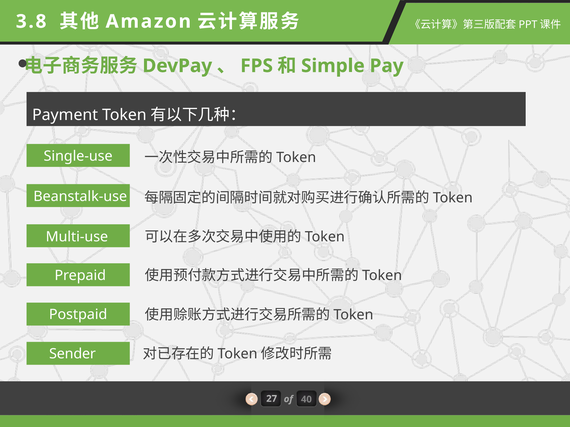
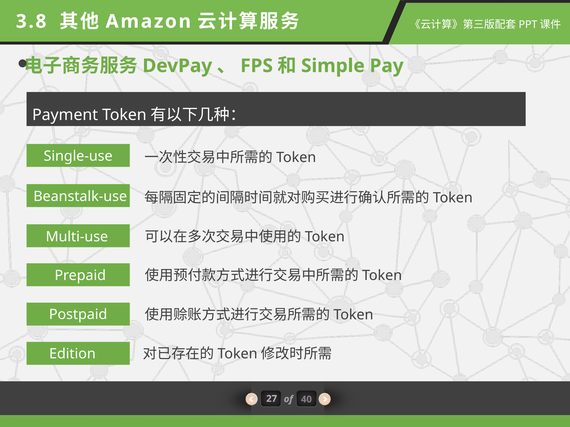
Sender: Sender -> Edition
